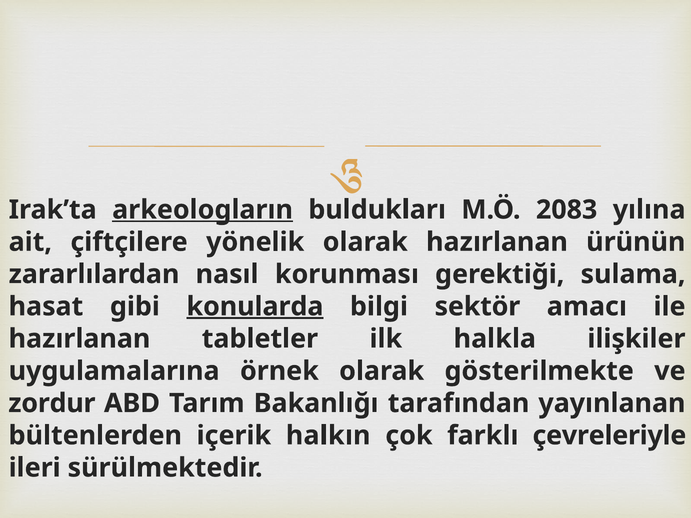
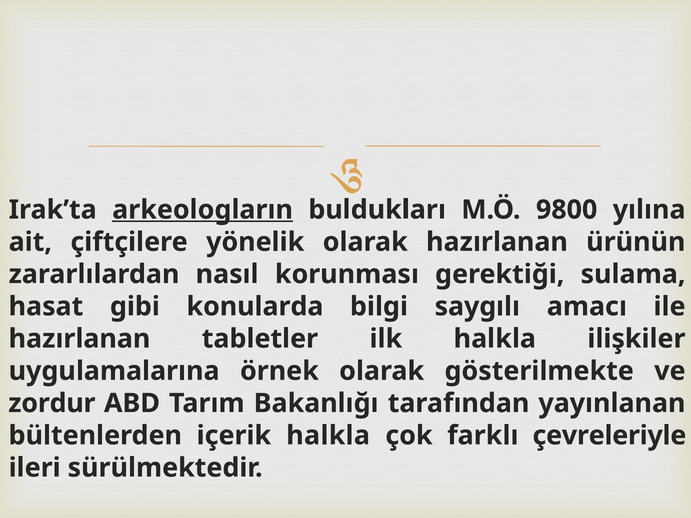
2083: 2083 -> 9800
konularda underline: present -> none
sektör: sektör -> saygılı
içerik halkın: halkın -> halkla
